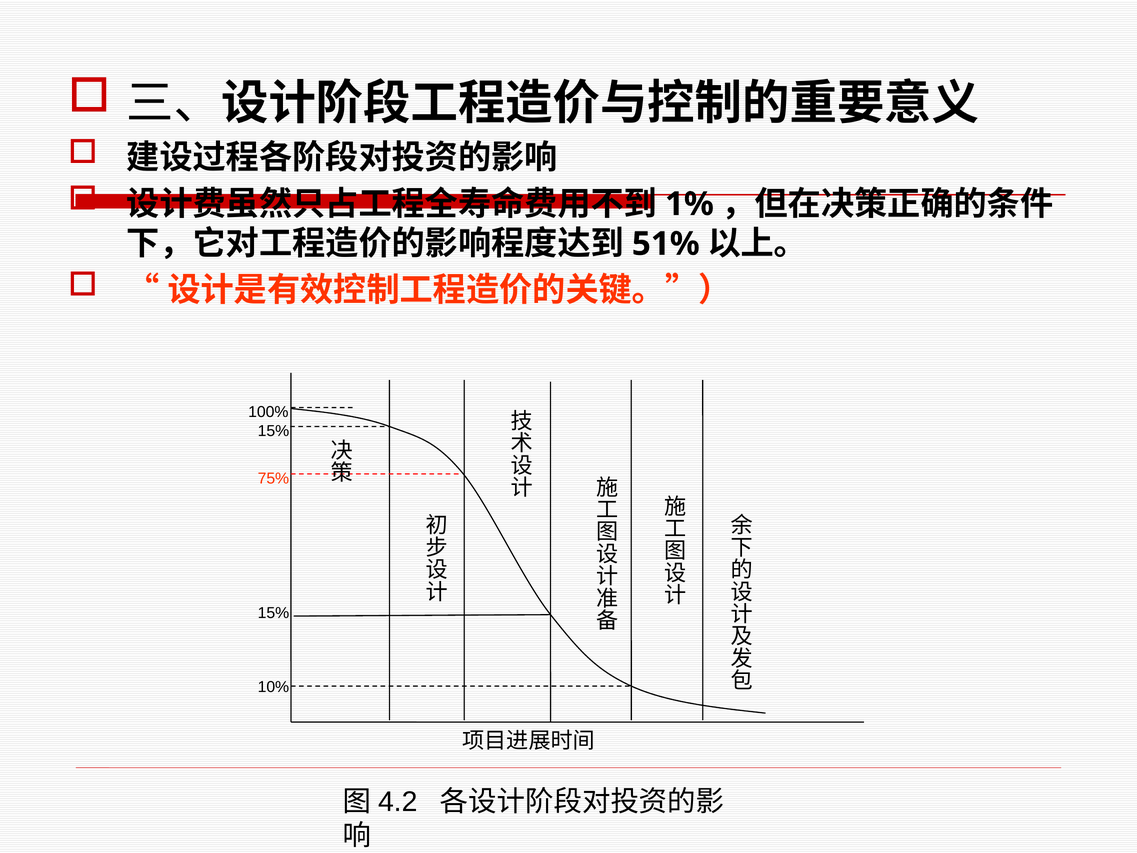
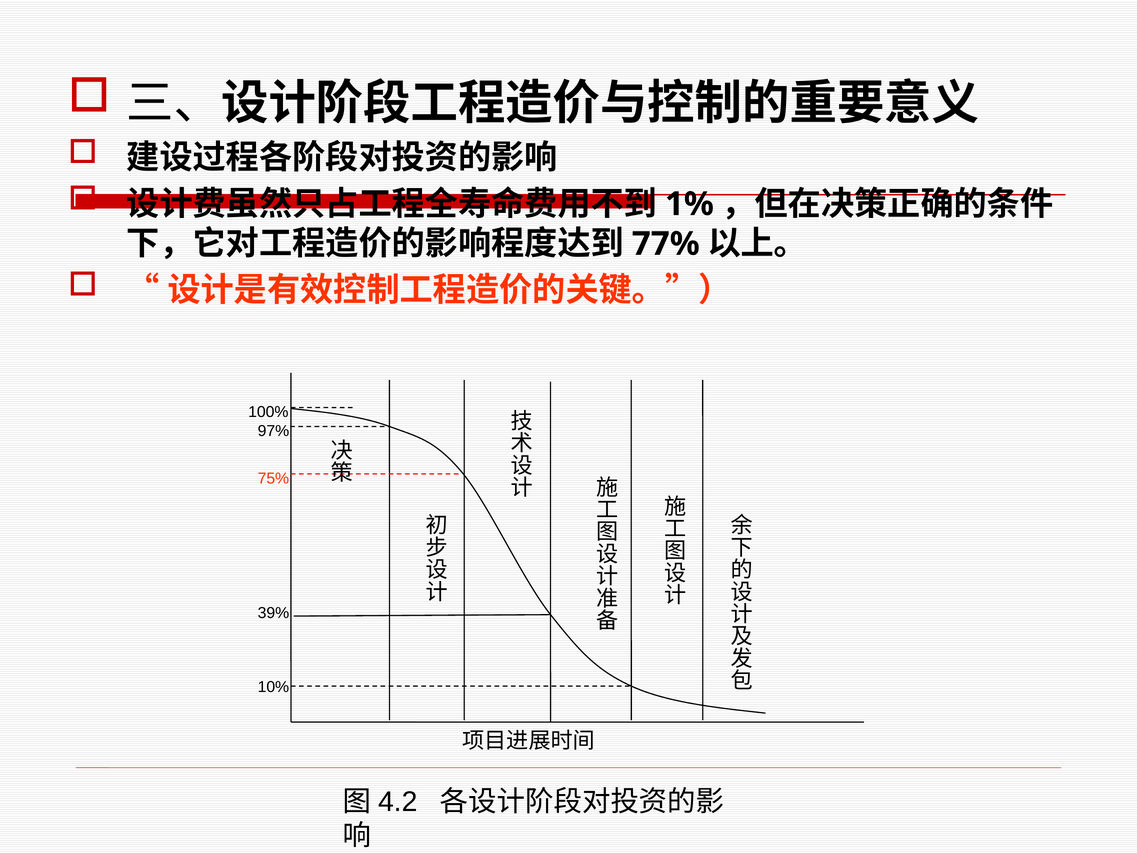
51%: 51% -> 77%
15% at (273, 431): 15% -> 97%
15% at (273, 613): 15% -> 39%
